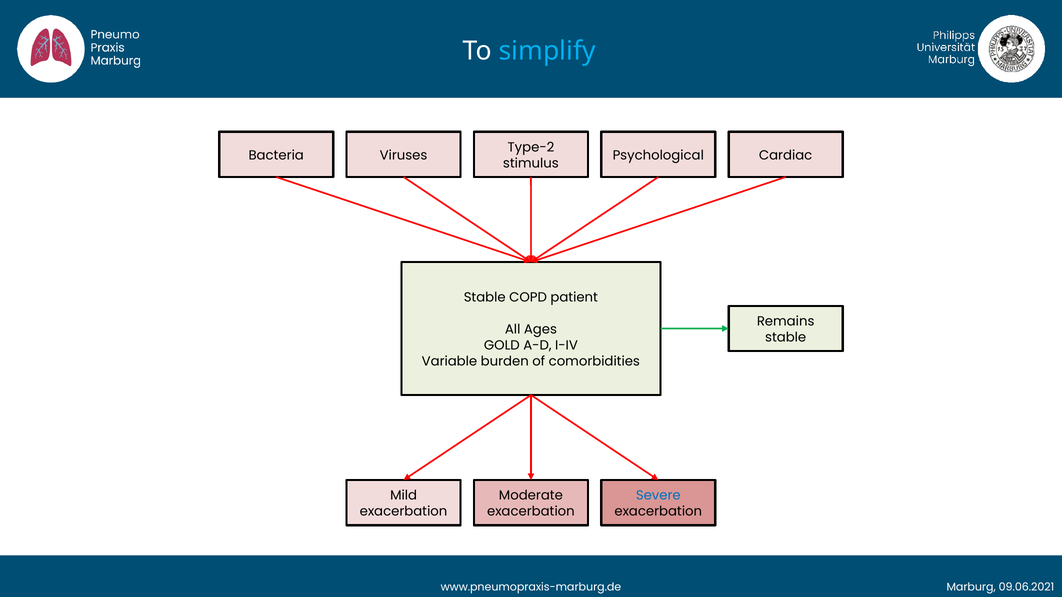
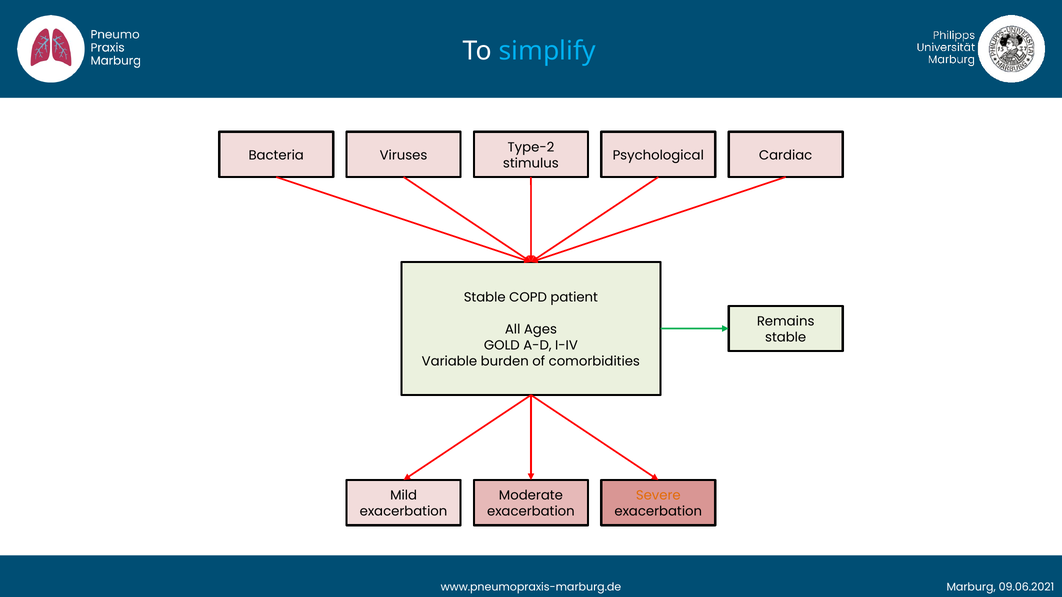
Severe colour: blue -> orange
